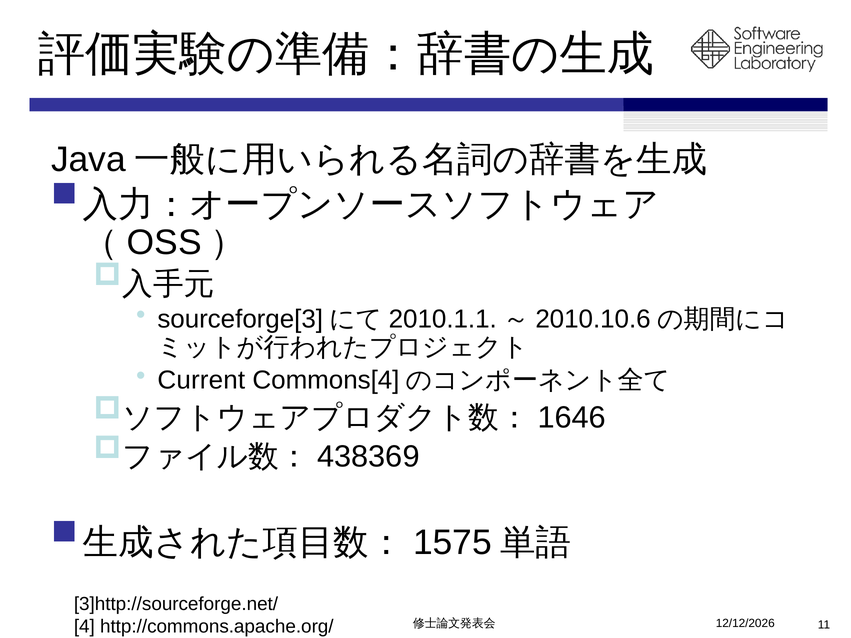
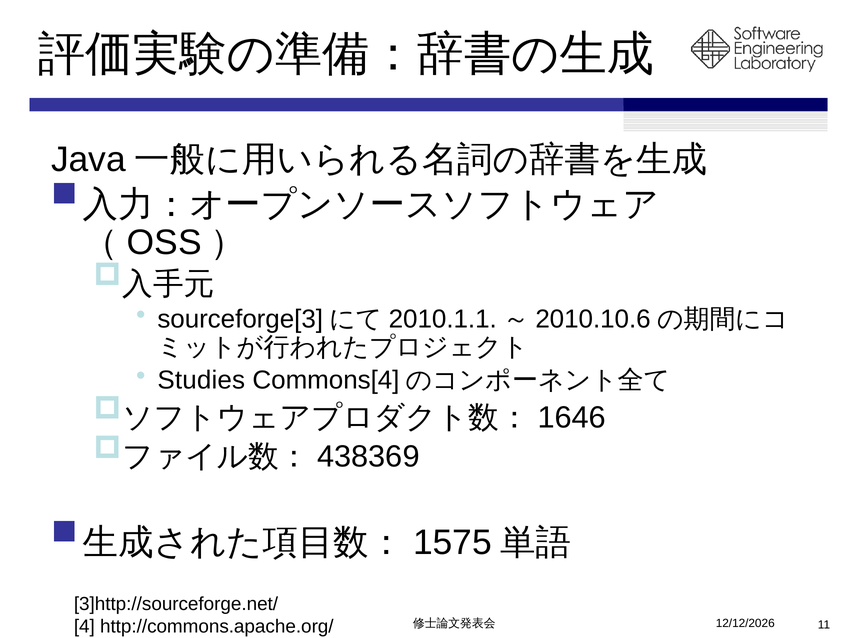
Current: Current -> Studies
